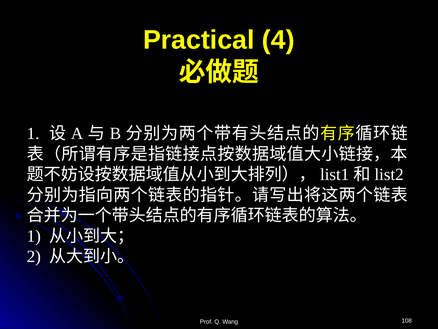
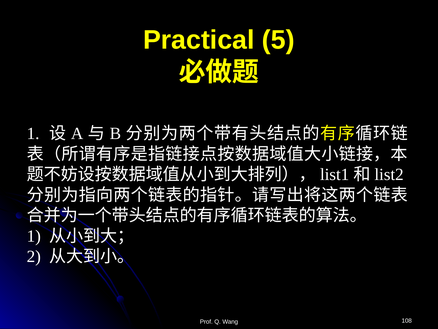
4: 4 -> 5
